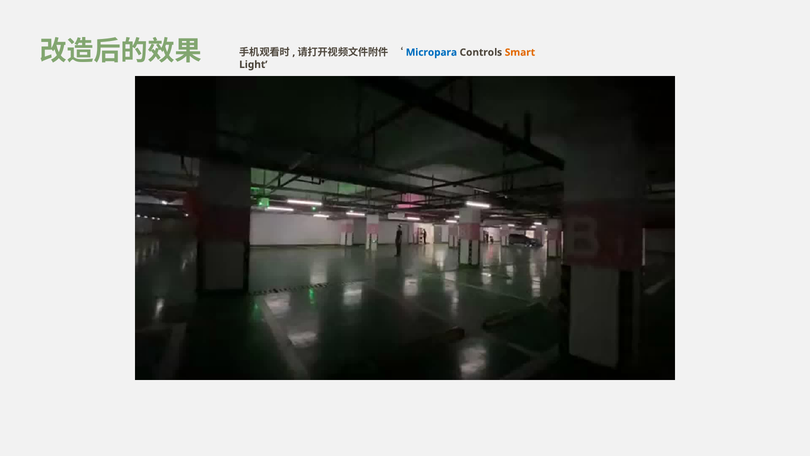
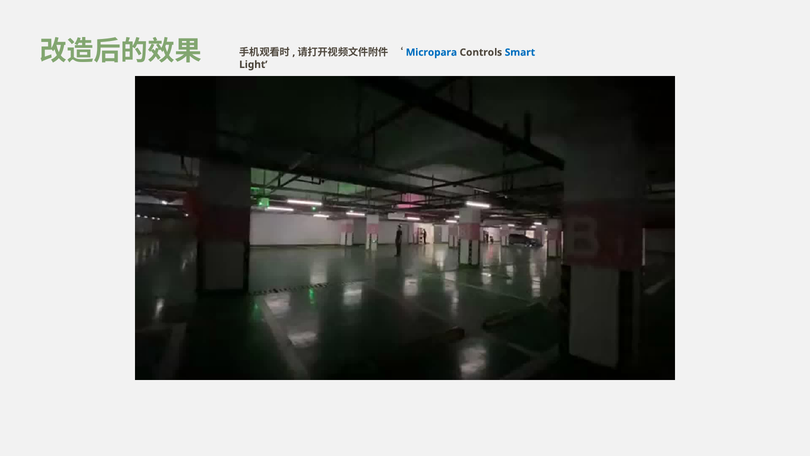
Smart colour: orange -> blue
